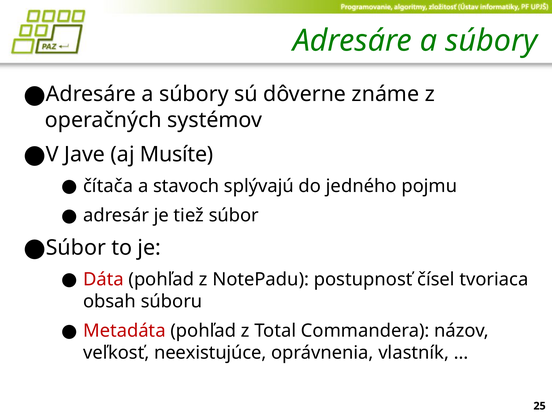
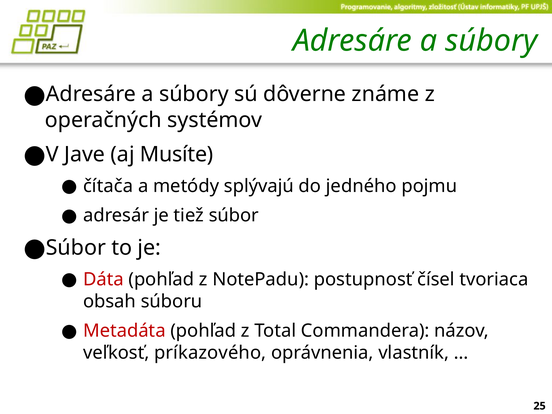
stavoch: stavoch -> metódy
neexistujúce: neexistujúce -> príkazového
